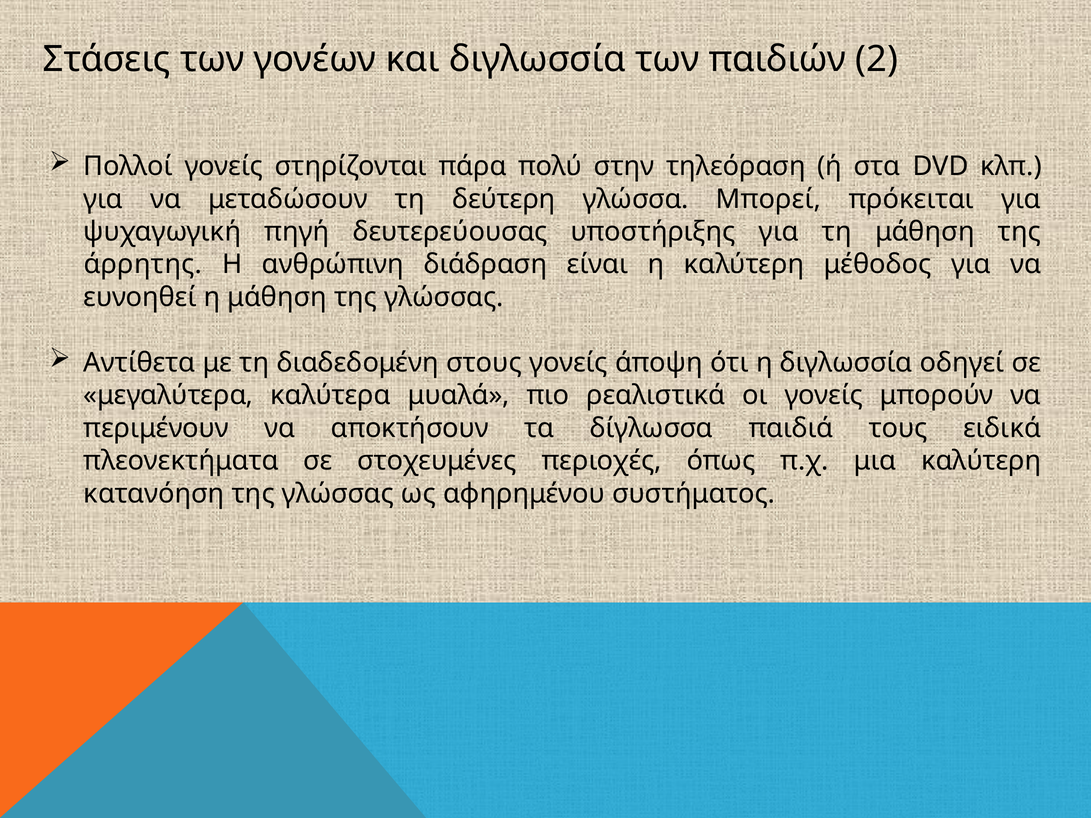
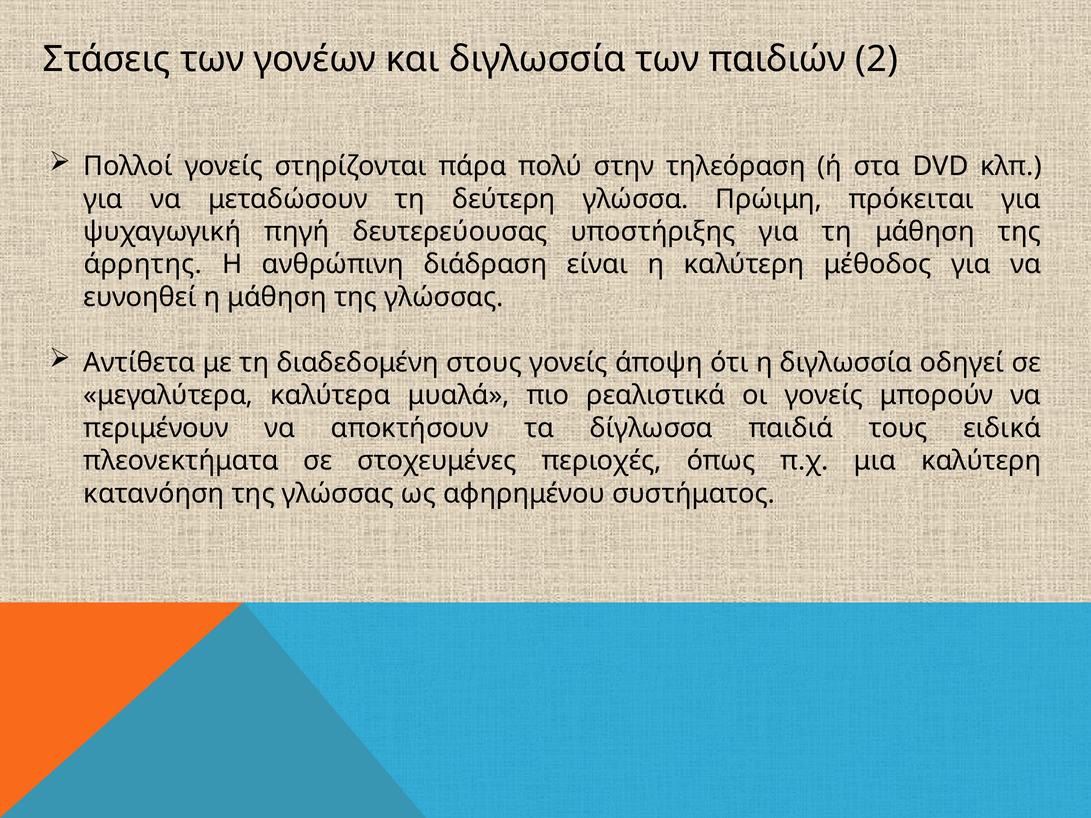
Μπορεί: Μπορεί -> Πρώιμη
